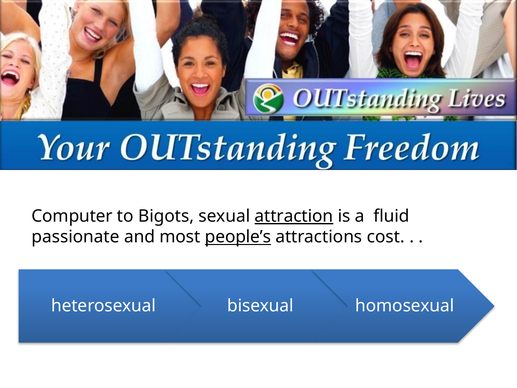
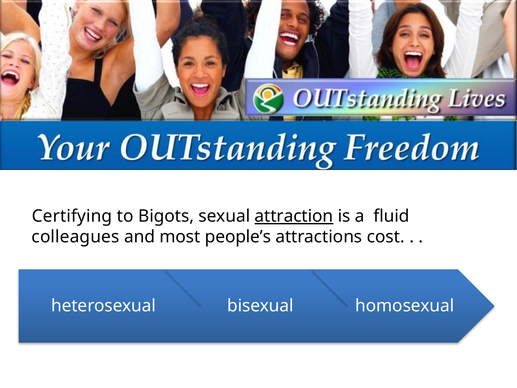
Computer: Computer -> Certifying
passionate: passionate -> colleagues
people’s underline: present -> none
